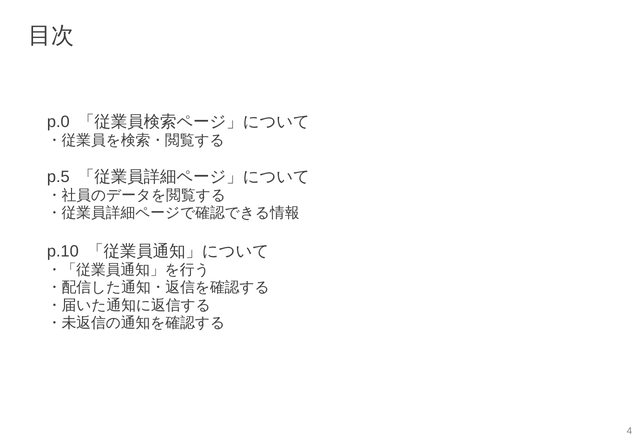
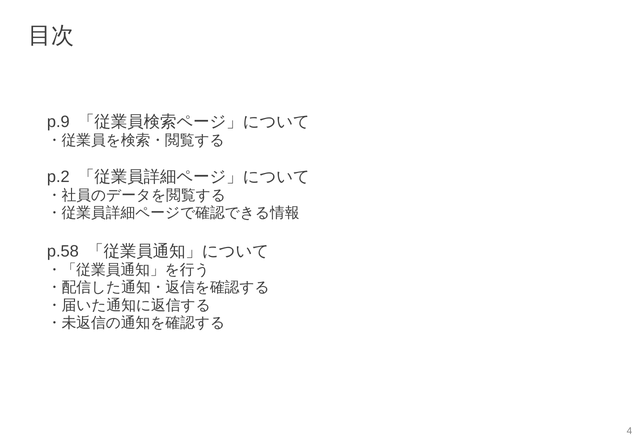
p.0: p.0 -> p.9
p.5: p.5 -> p.2
p.10: p.10 -> p.58
